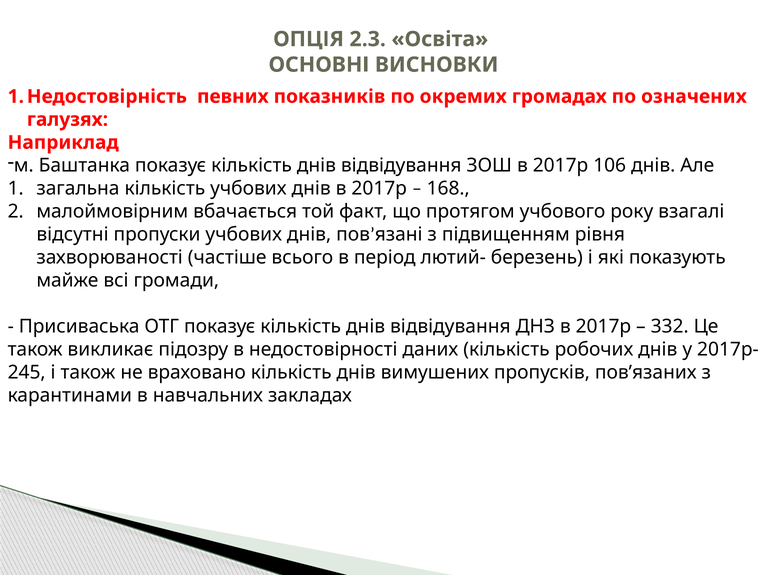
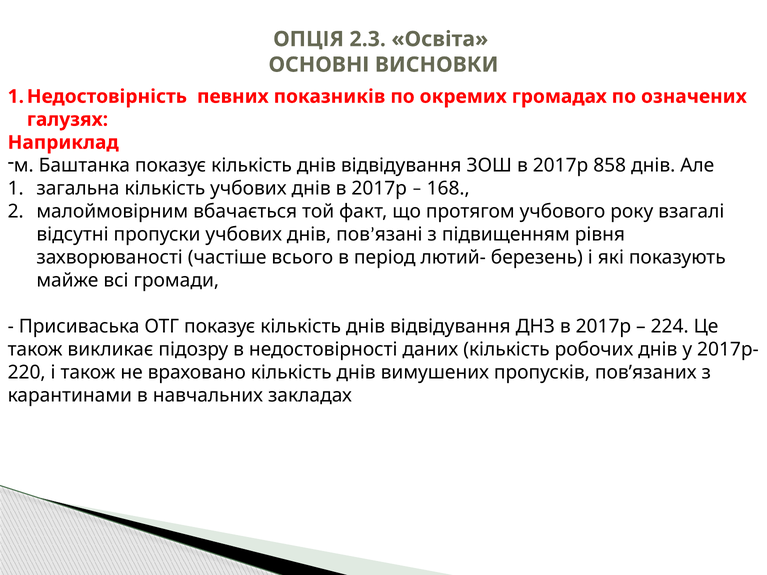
106: 106 -> 858
332: 332 -> 224
245: 245 -> 220
